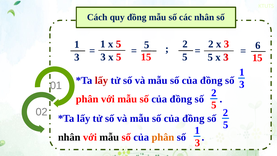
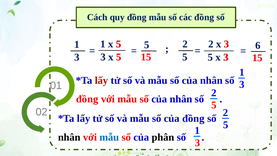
các nhân: nhân -> đồng
đồng at (211, 80): đồng -> nhân
phân at (87, 99): phân -> đồng
đồng at (181, 99): đồng -> nhân
mẫu at (109, 137) colour: black -> blue
phân at (163, 137) colour: orange -> black
